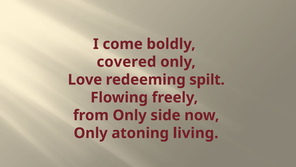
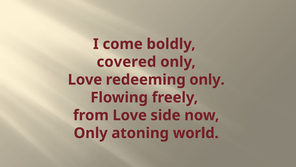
redeeming spilt: spilt -> only
from Only: Only -> Love
living: living -> world
